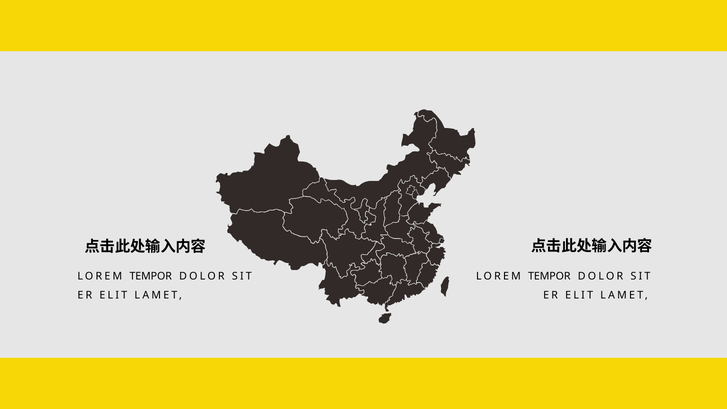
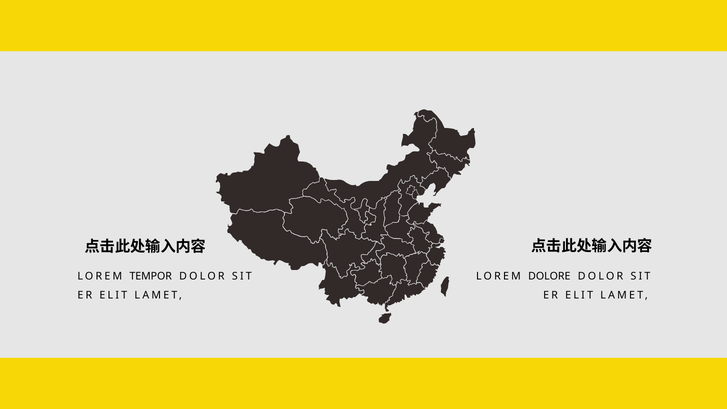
TEMPOR at (549, 276): TEMPOR -> DOLORE
